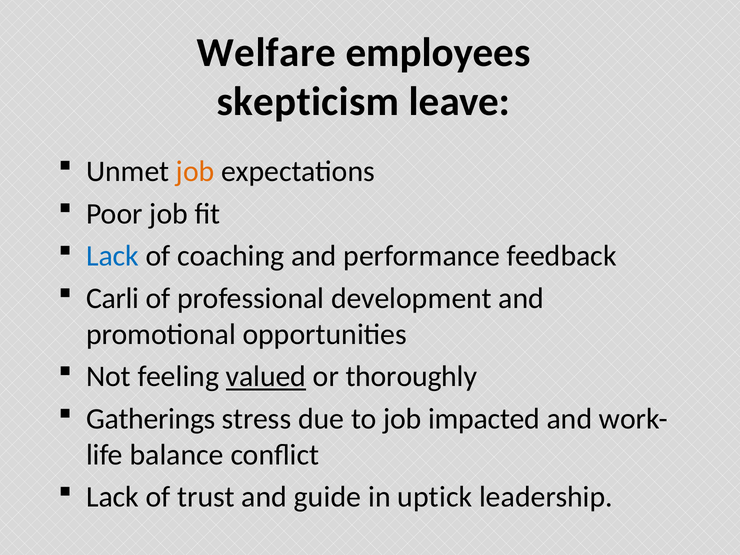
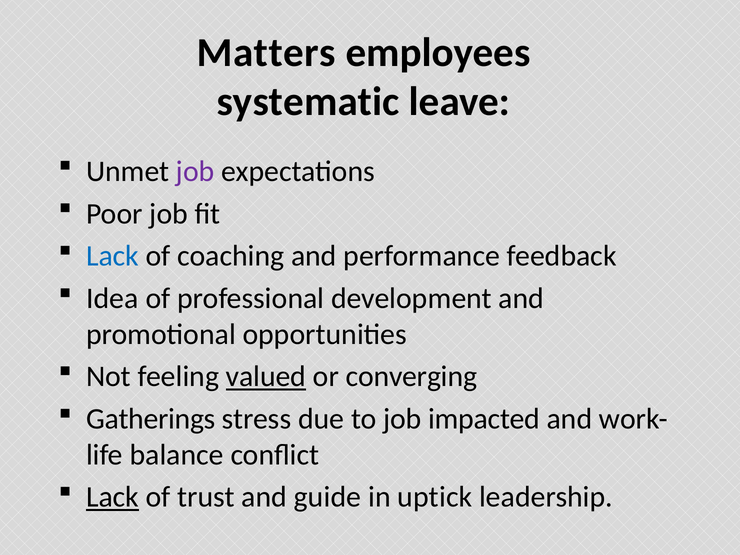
Welfare: Welfare -> Matters
skepticism: skepticism -> systematic
job at (195, 171) colour: orange -> purple
Carli: Carli -> Idea
thoroughly: thoroughly -> converging
Lack at (112, 497) underline: none -> present
